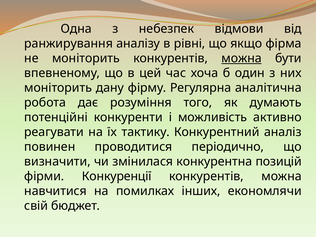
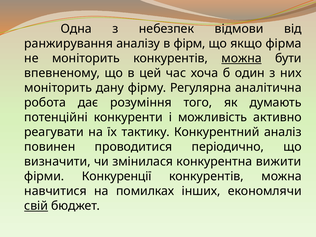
рівні: рівні -> фірм
позицій: позицій -> вижити
свій underline: none -> present
